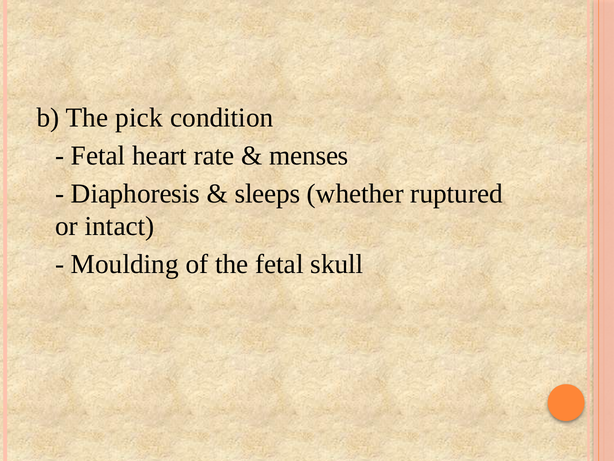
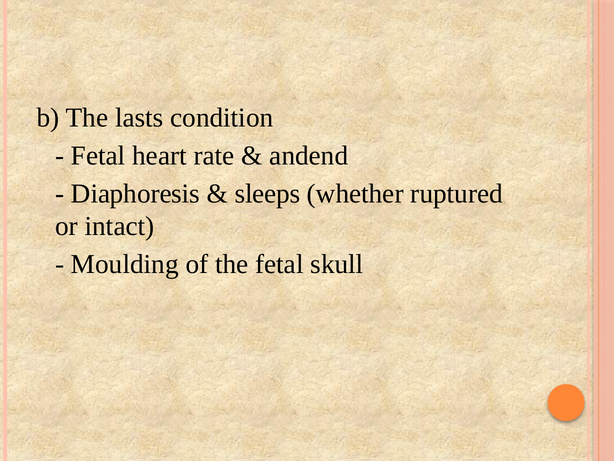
pick: pick -> lasts
menses: menses -> andend
